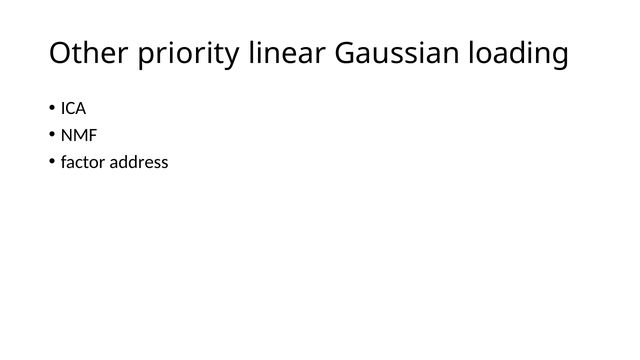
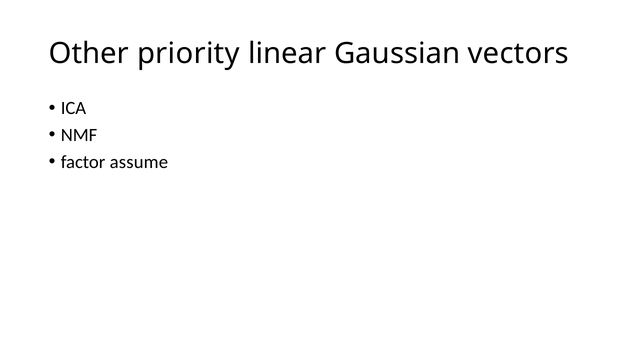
loading: loading -> vectors
address: address -> assume
